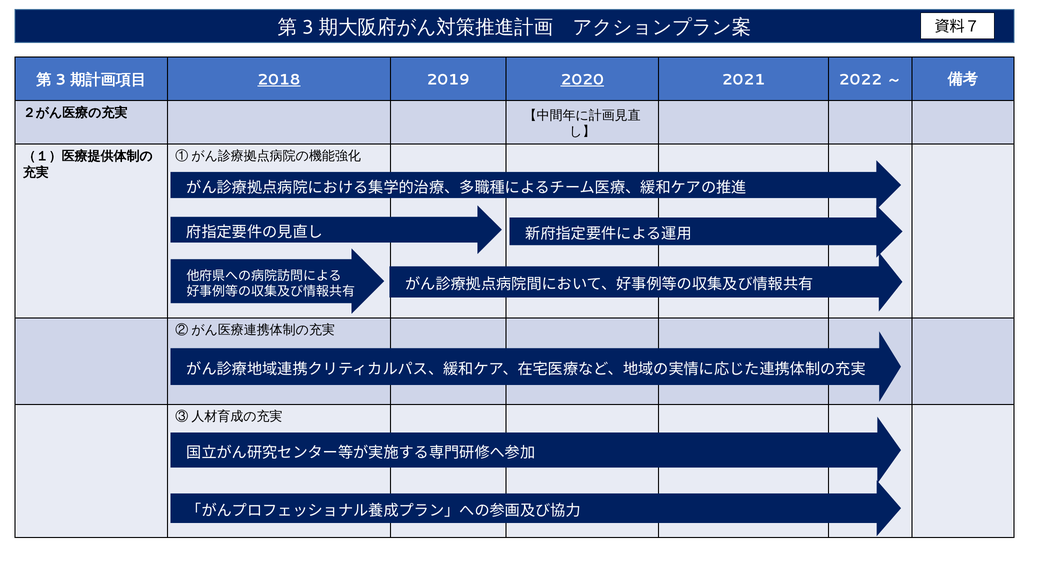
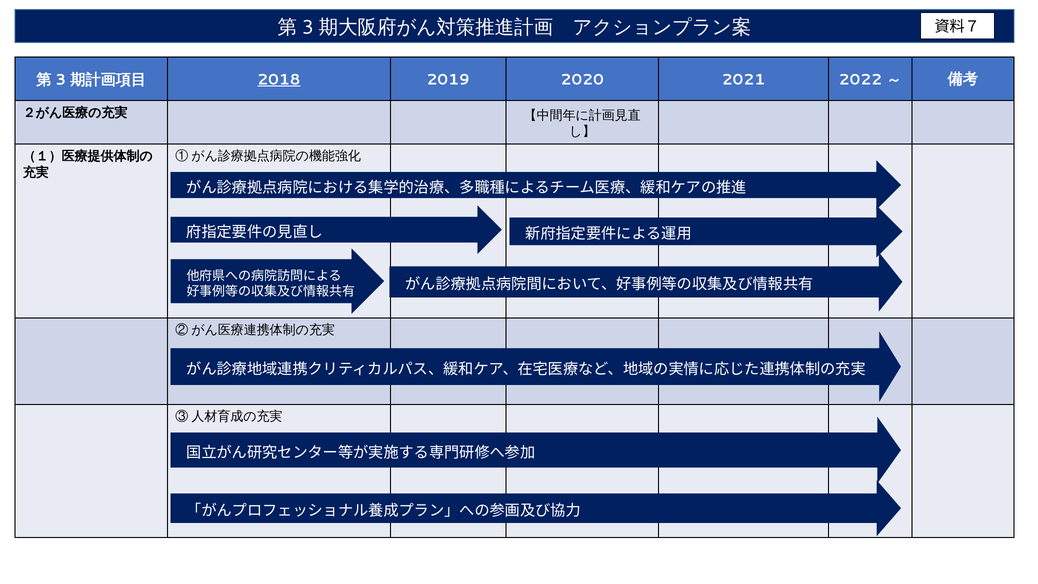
2020 underline: present -> none
